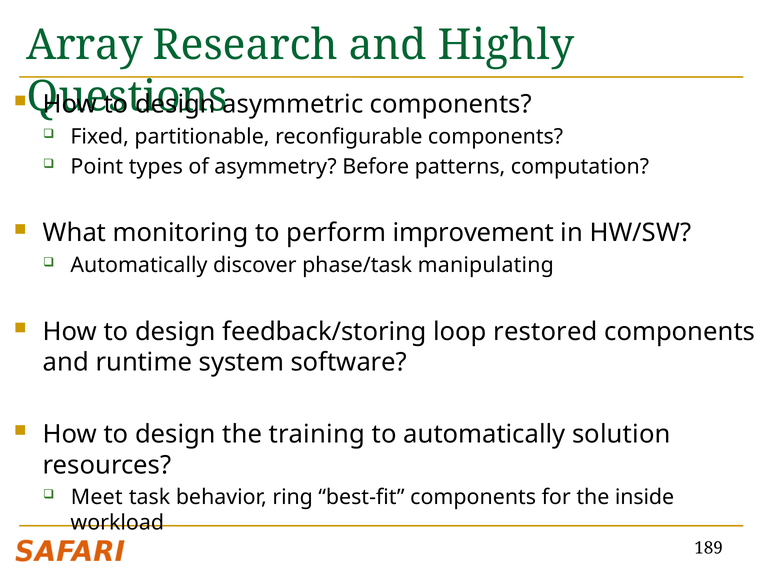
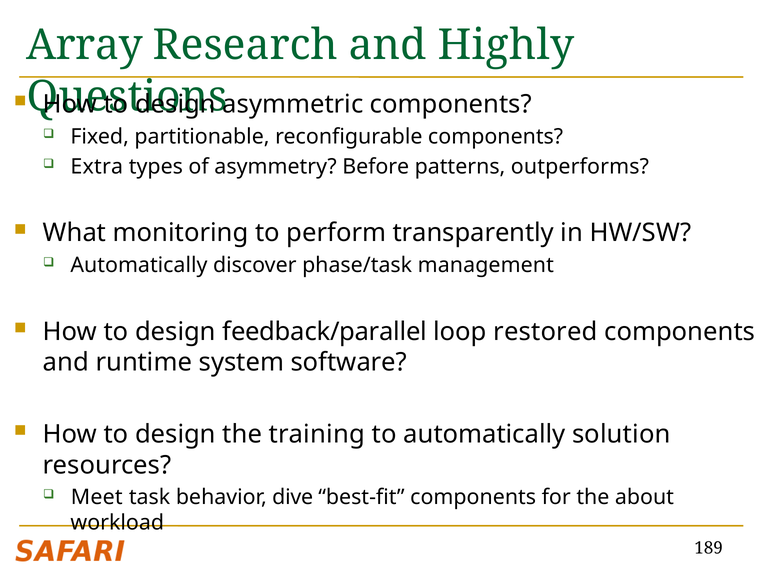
Point: Point -> Extra
computation: computation -> outperforms
improvement: improvement -> transparently
manipulating: manipulating -> management
feedback/storing: feedback/storing -> feedback/parallel
ring: ring -> dive
inside: inside -> about
